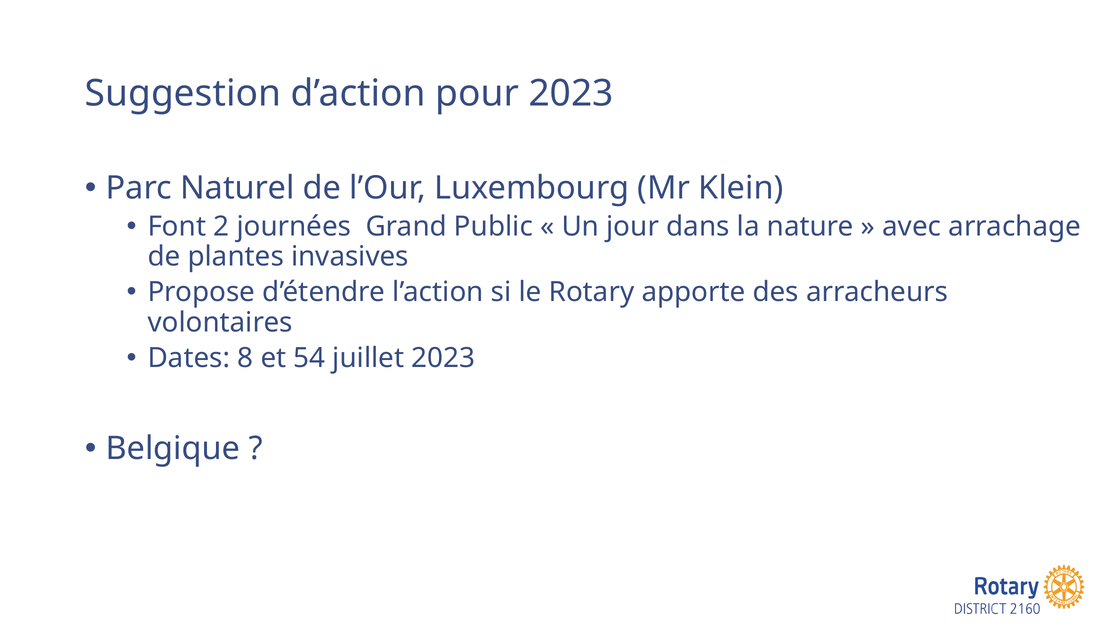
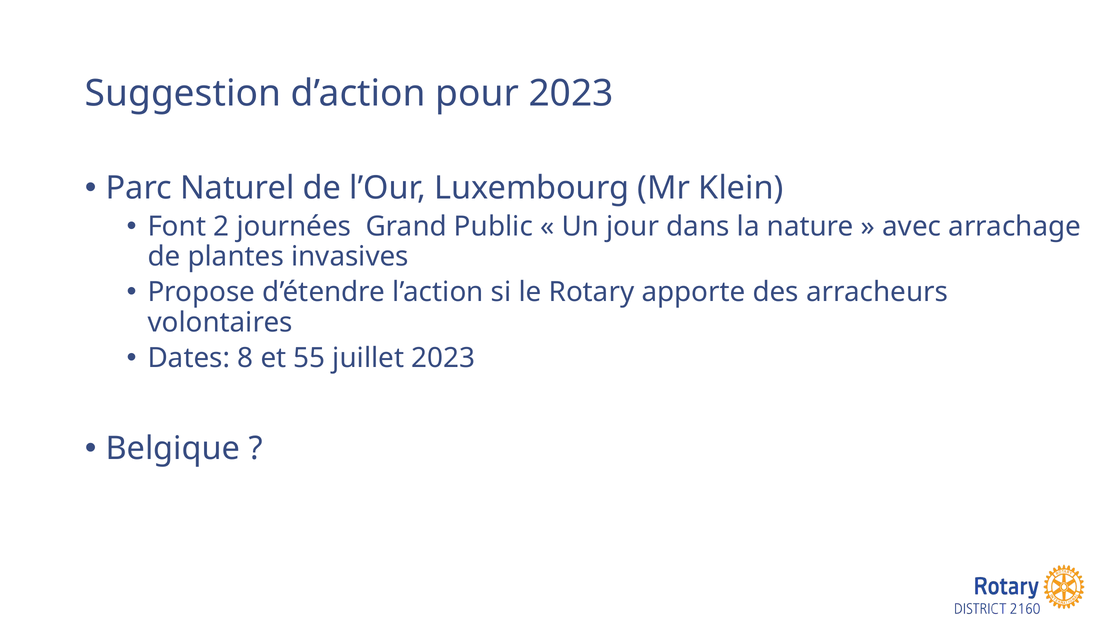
54: 54 -> 55
